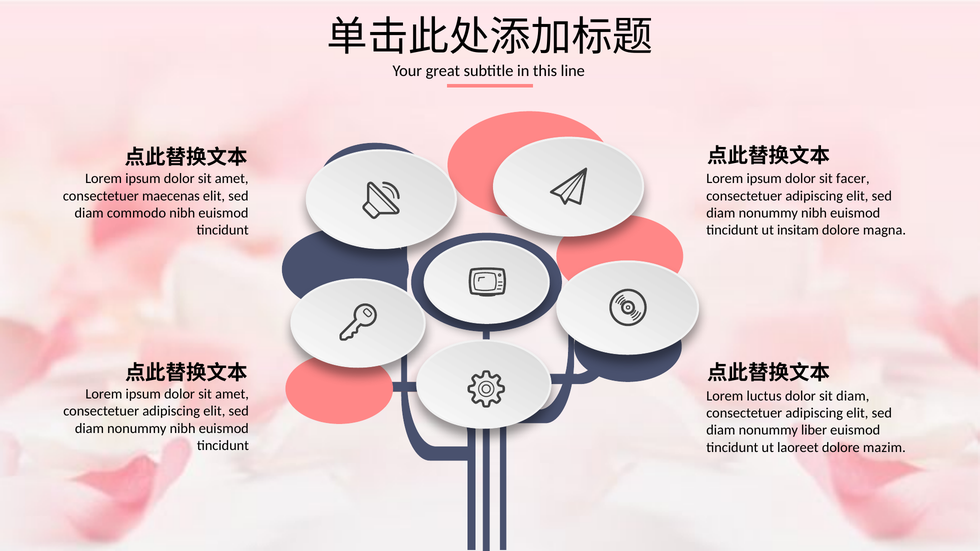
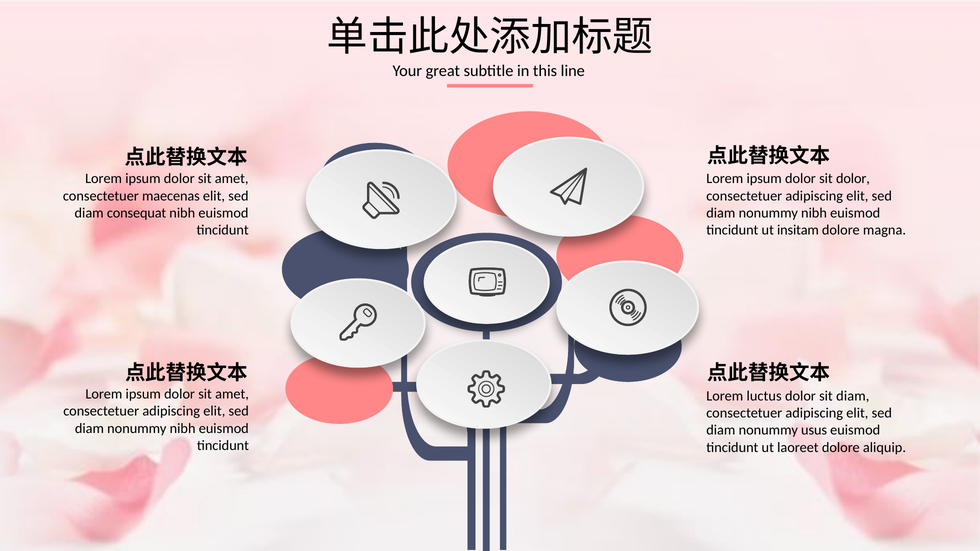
sit facer: facer -> dolor
commodo: commodo -> consequat
liber: liber -> usus
mazim: mazim -> aliquip
